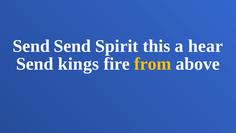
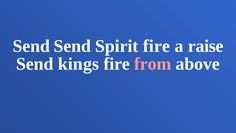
Spirit this: this -> fire
hear: hear -> raise
from colour: yellow -> pink
